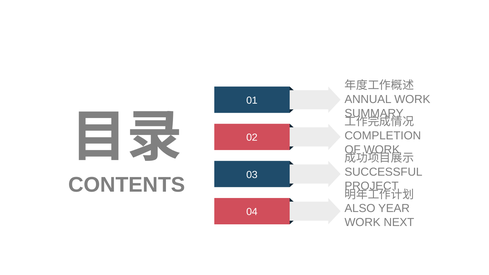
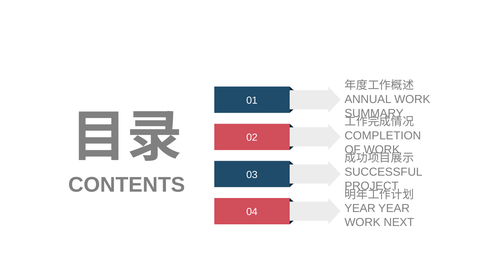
ALSO at (360, 208): ALSO -> YEAR
